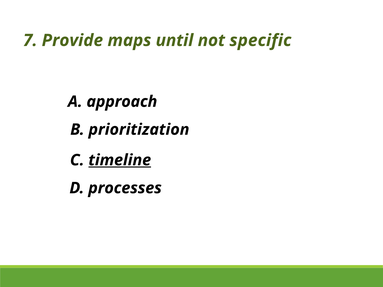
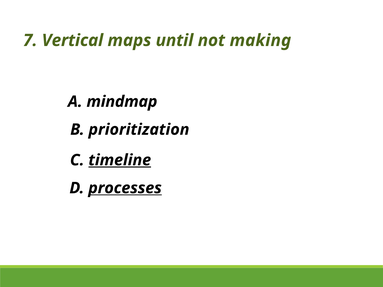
Provide: Provide -> Vertical
specific: specific -> making
approach: approach -> mindmap
processes underline: none -> present
